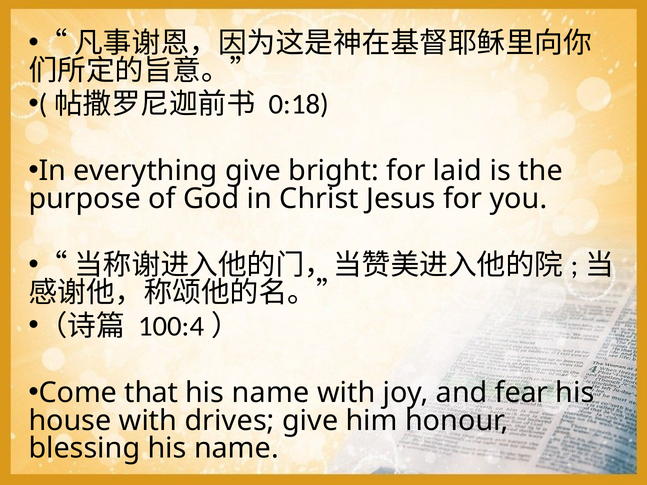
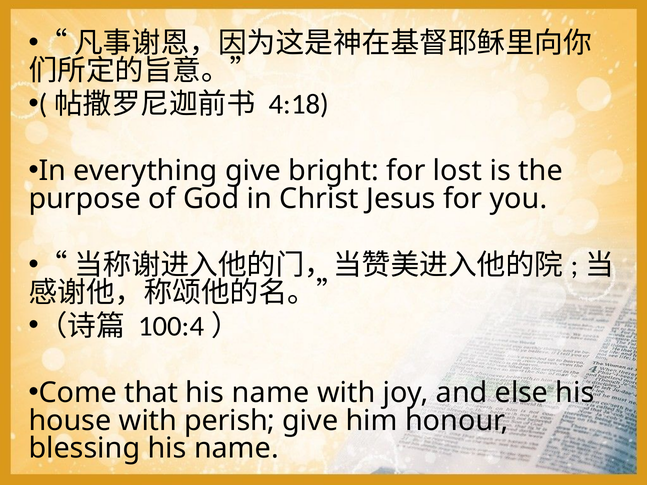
0:18: 0:18 -> 4:18
laid: laid -> lost
fear: fear -> else
drives: drives -> perish
